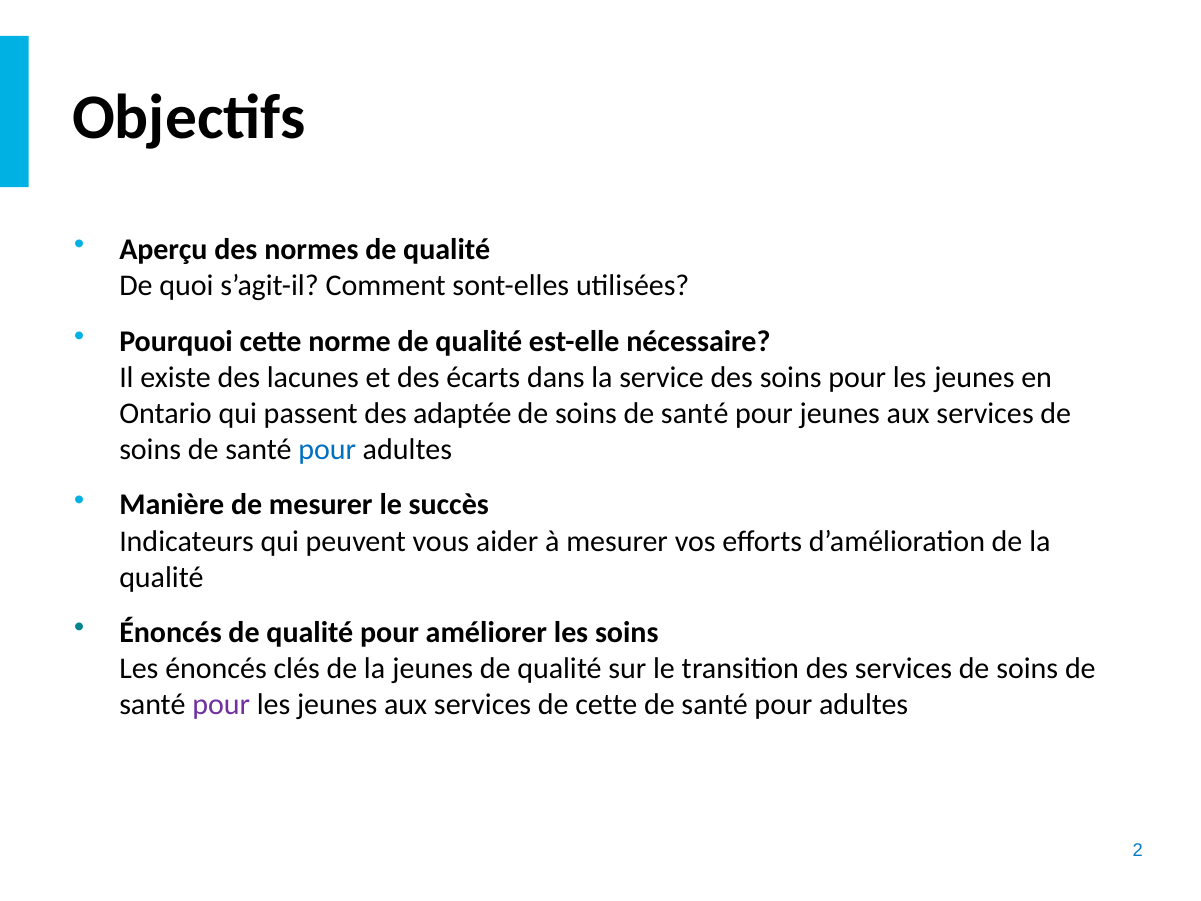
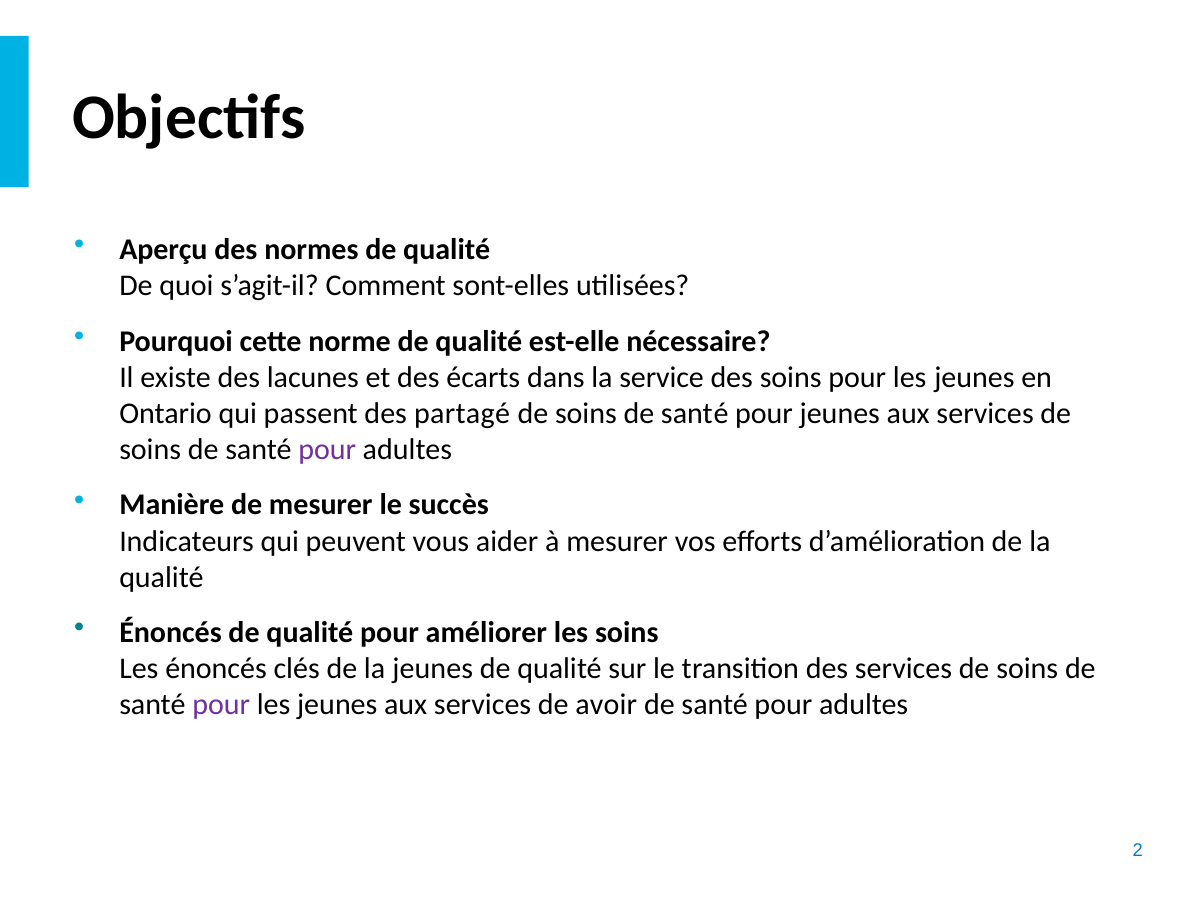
adaptée: adaptée -> partagé
pour at (327, 449) colour: blue -> purple
de cette: cette -> avoir
